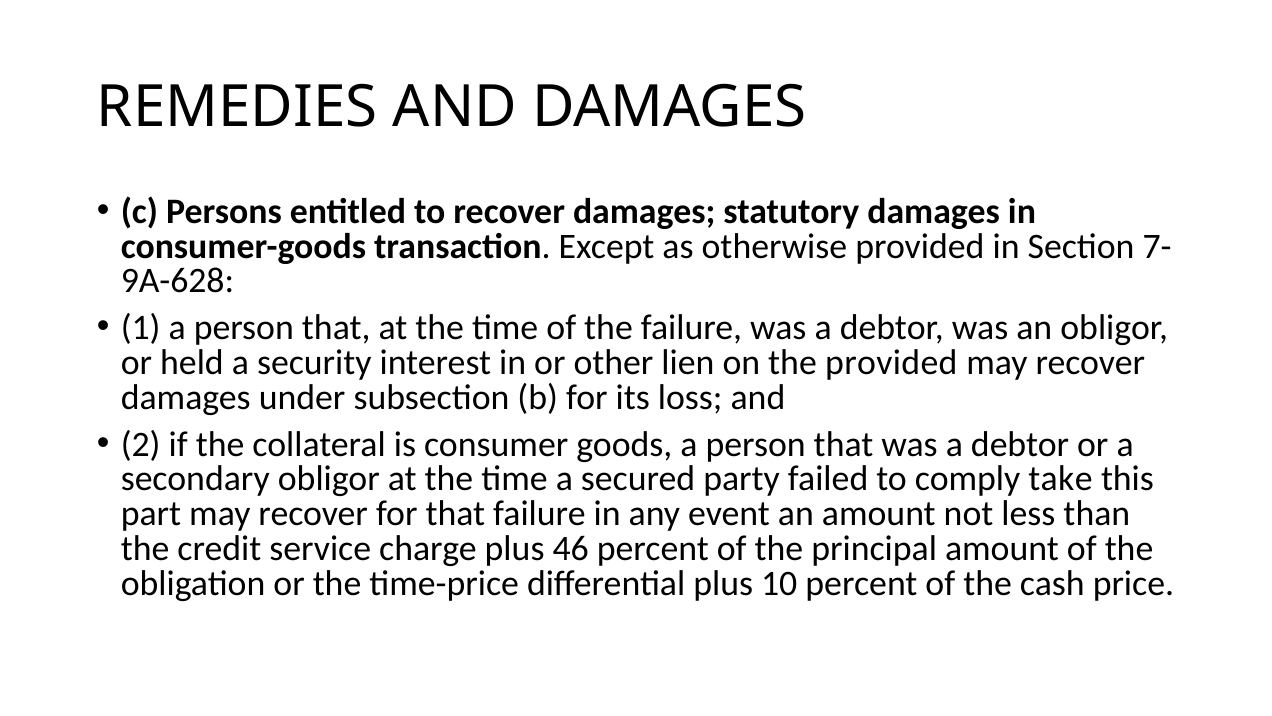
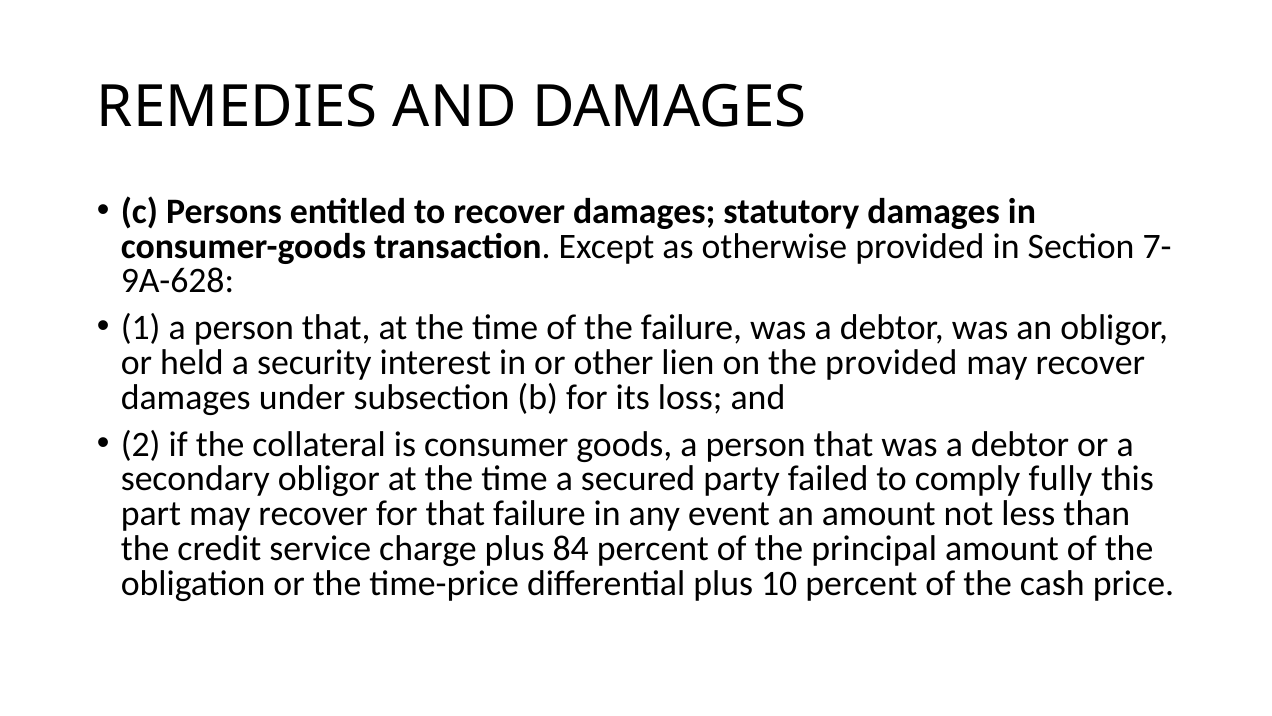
take: take -> fully
46: 46 -> 84
